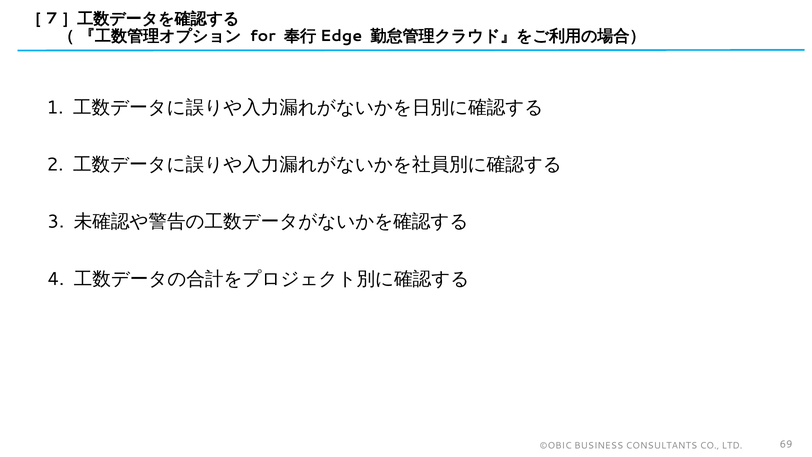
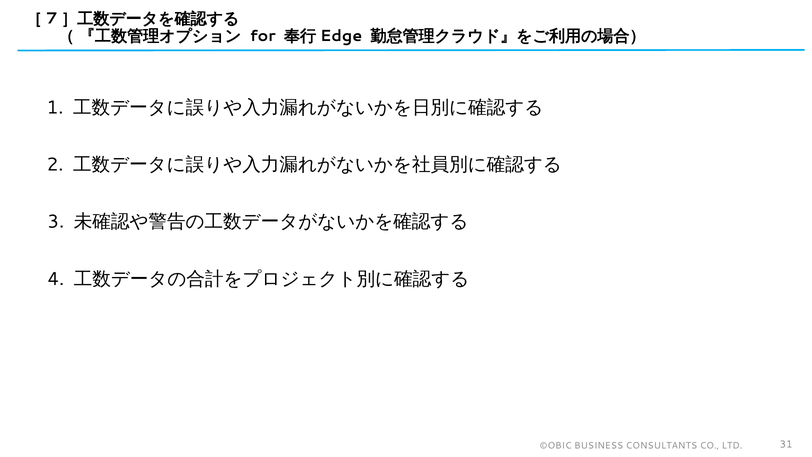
69: 69 -> 31
